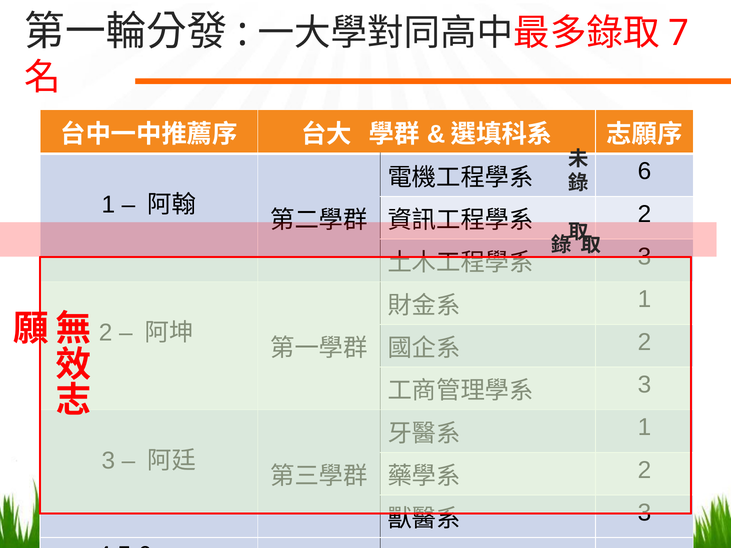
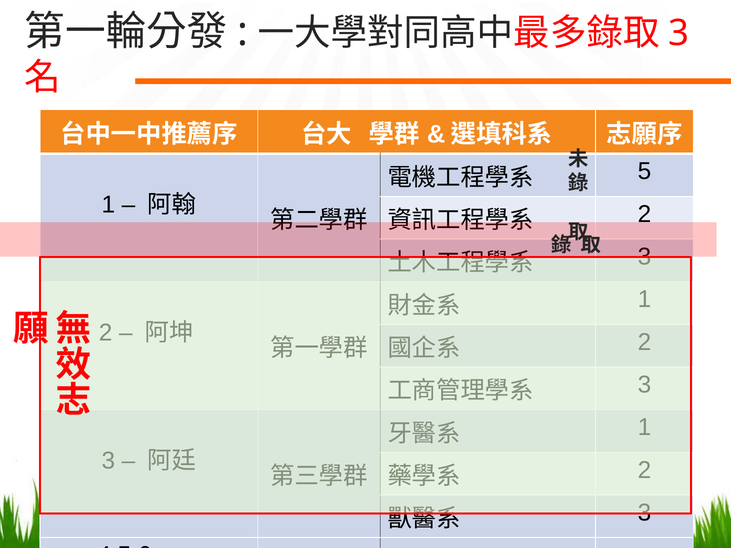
7 at (679, 33): 7 -> 3
6: 6 -> 5
